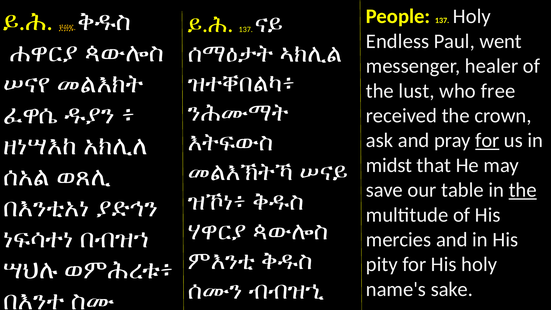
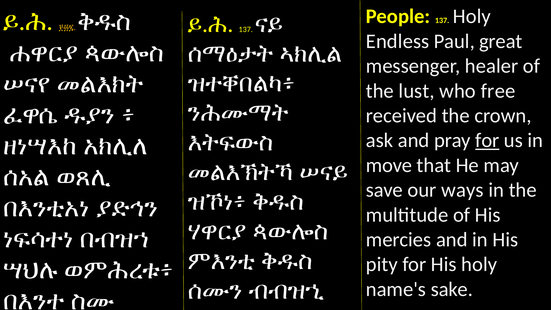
went: went -> great
midst: midst -> move
table: table -> ways
the at (523, 190) underline: present -> none
